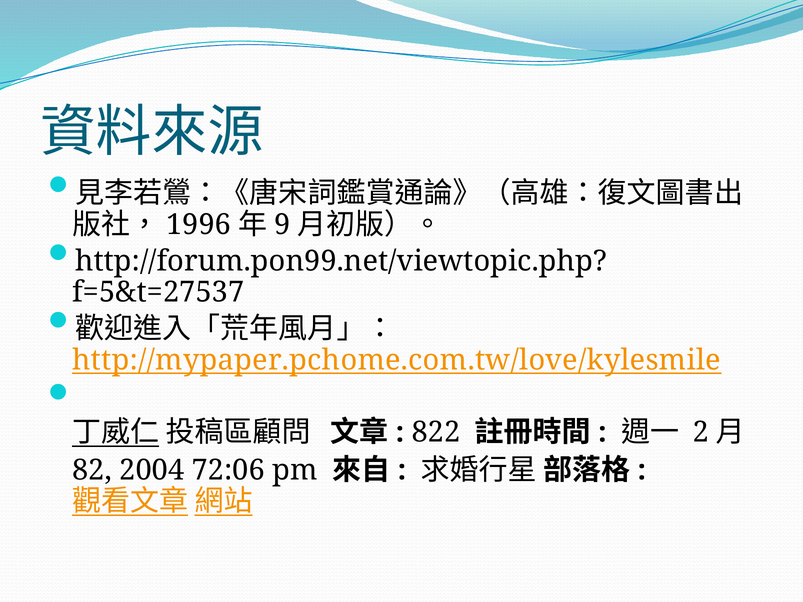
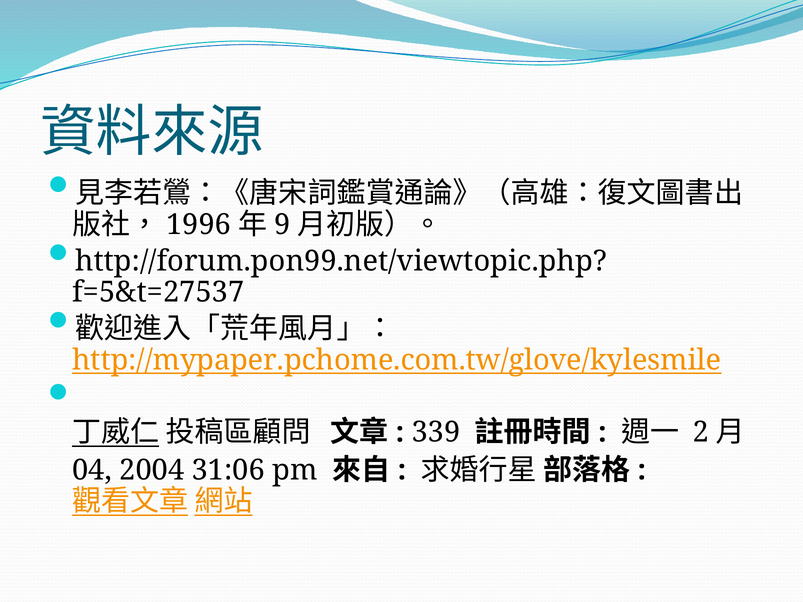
http://mypaper.pchome.com.tw/love/kylesmile: http://mypaper.pchome.com.tw/love/kylesmile -> http://mypaper.pchome.com.tw/glove/kylesmile
822: 822 -> 339
82: 82 -> 04
72:06: 72:06 -> 31:06
